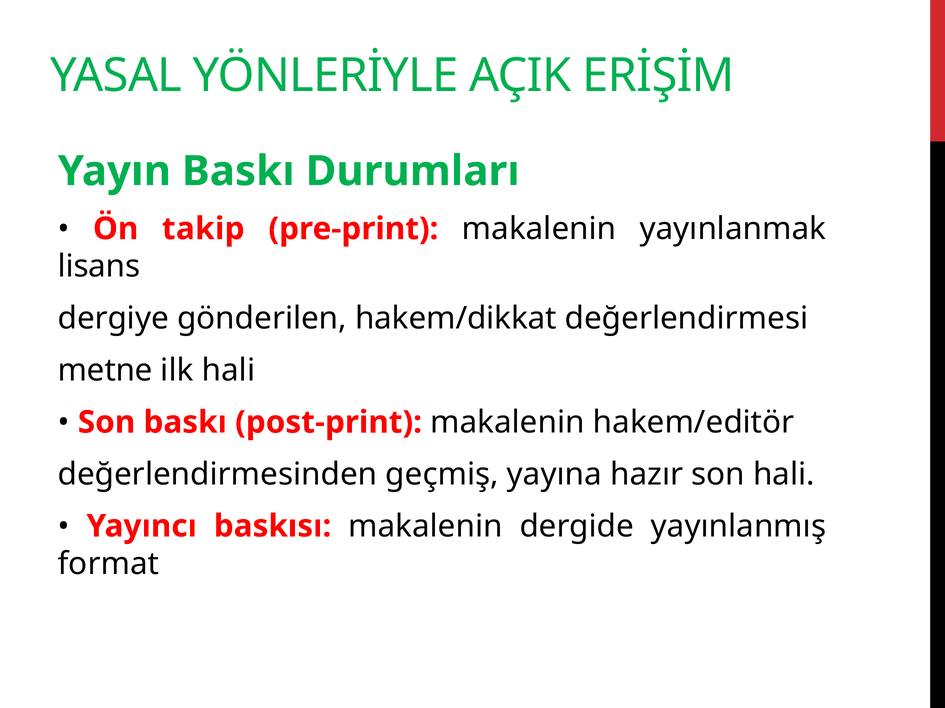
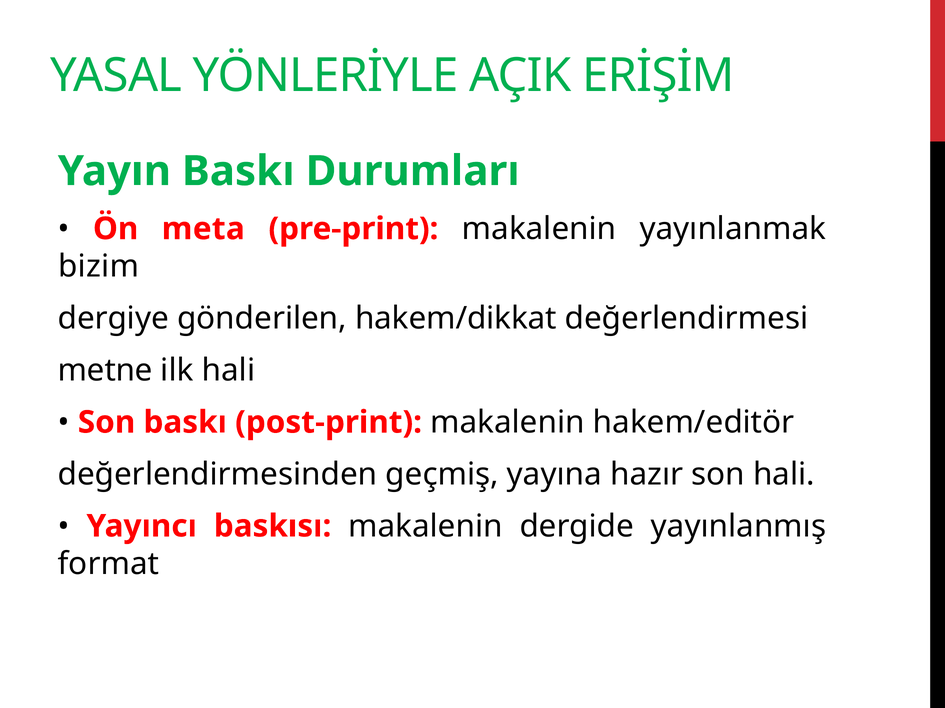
takip: takip -> meta
lisans: lisans -> bizim
